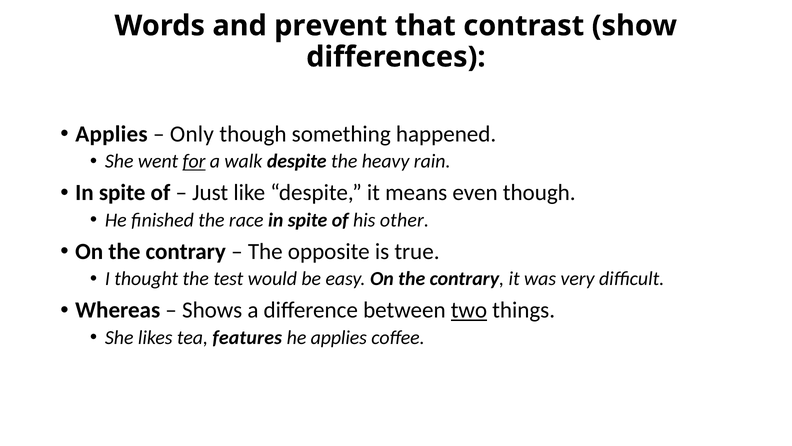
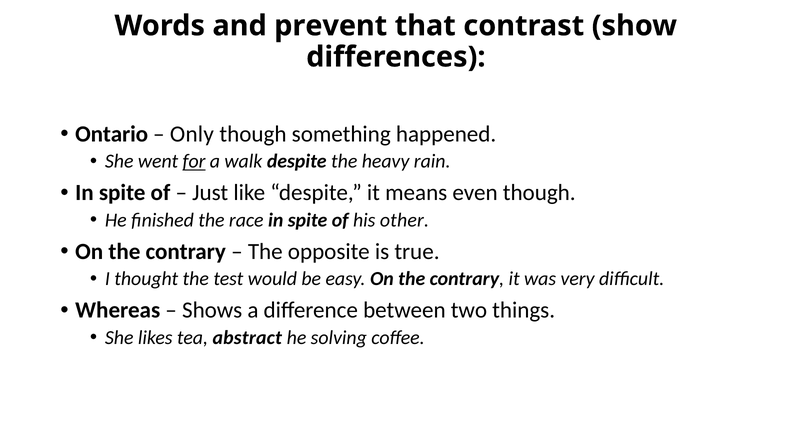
Applies at (111, 134): Applies -> Ontario
two underline: present -> none
features: features -> abstract
he applies: applies -> solving
